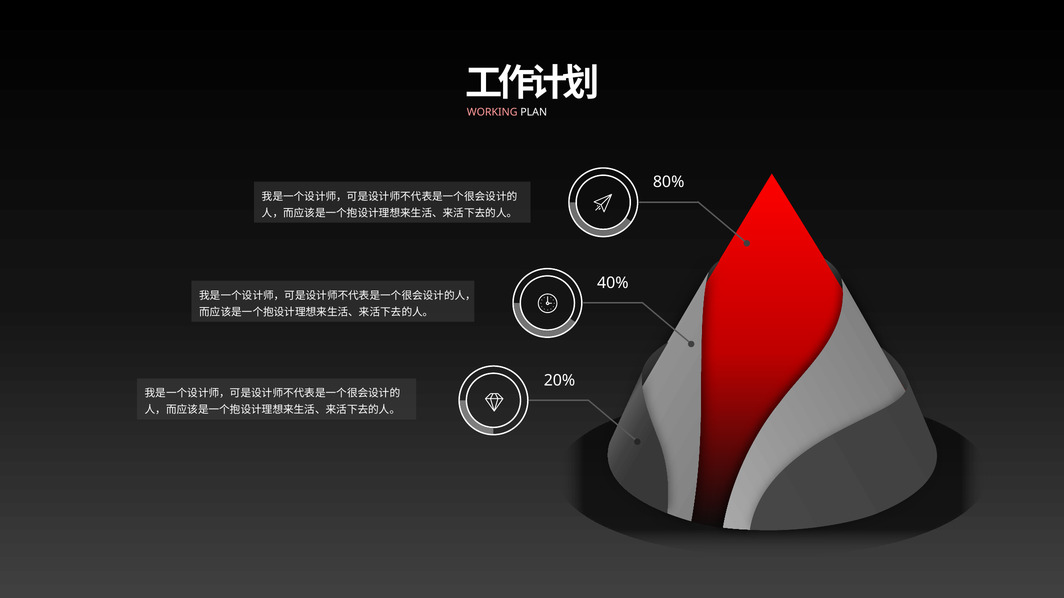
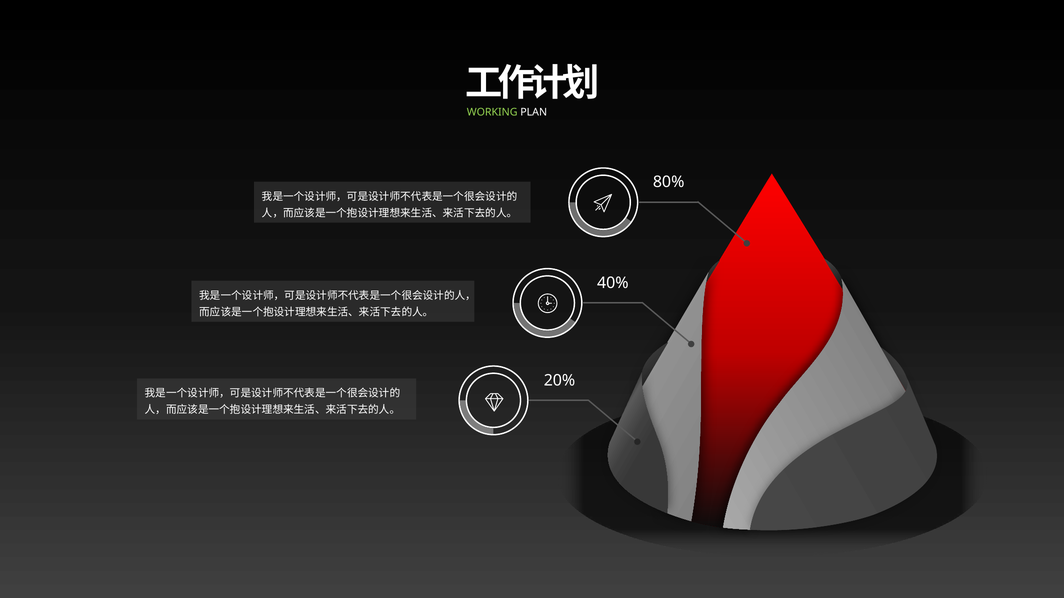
WORKING colour: pink -> light green
